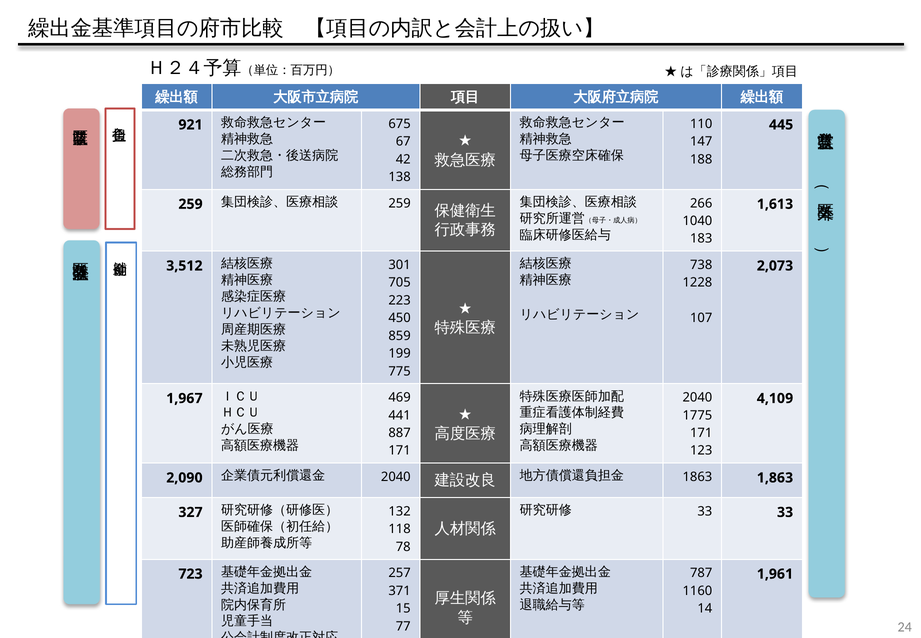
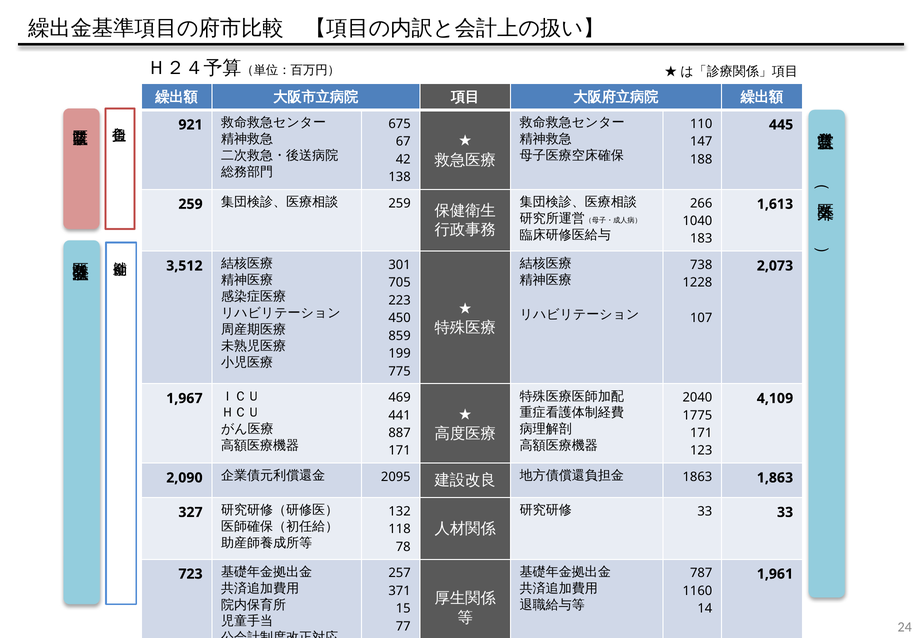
2040 at (396, 477): 2040 -> 2095
